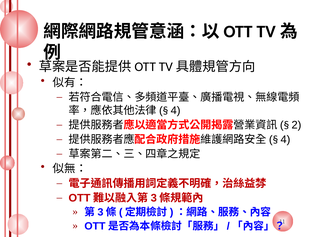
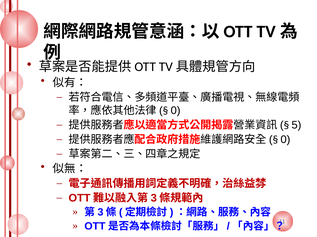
4 at (176, 111): 4 -> 0
2: 2 -> 5
4 at (285, 140): 4 -> 0
